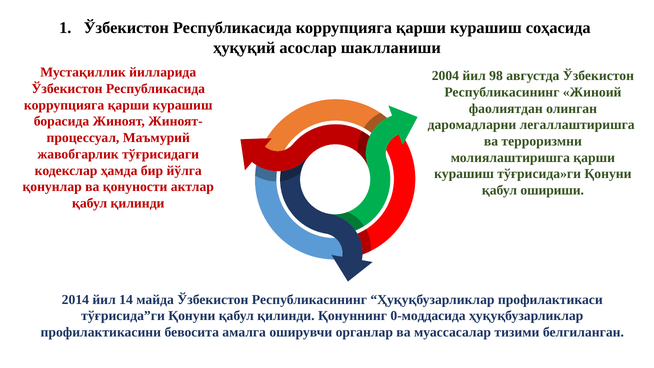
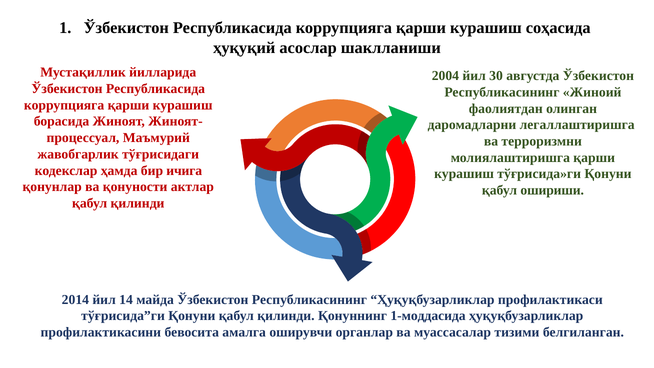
98: 98 -> 30
йўлга: йўлга -> ичига
0-моддасида: 0-моддасида -> 1-моддасида
